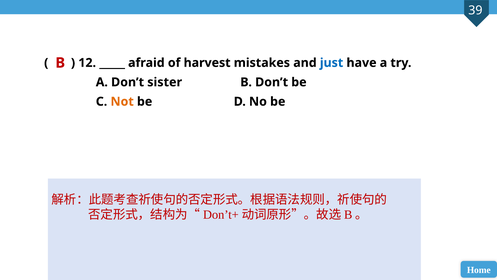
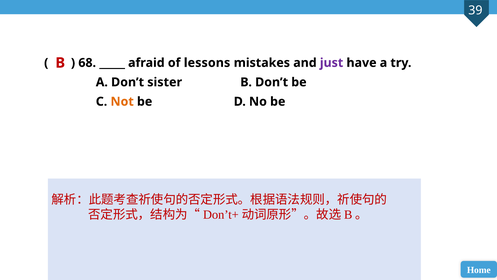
12: 12 -> 68
harvest: harvest -> lessons
just colour: blue -> purple
